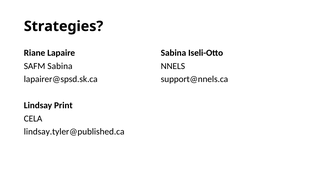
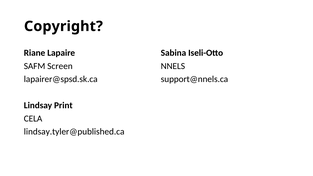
Strategies: Strategies -> Copyright
SAFM Sabina: Sabina -> Screen
